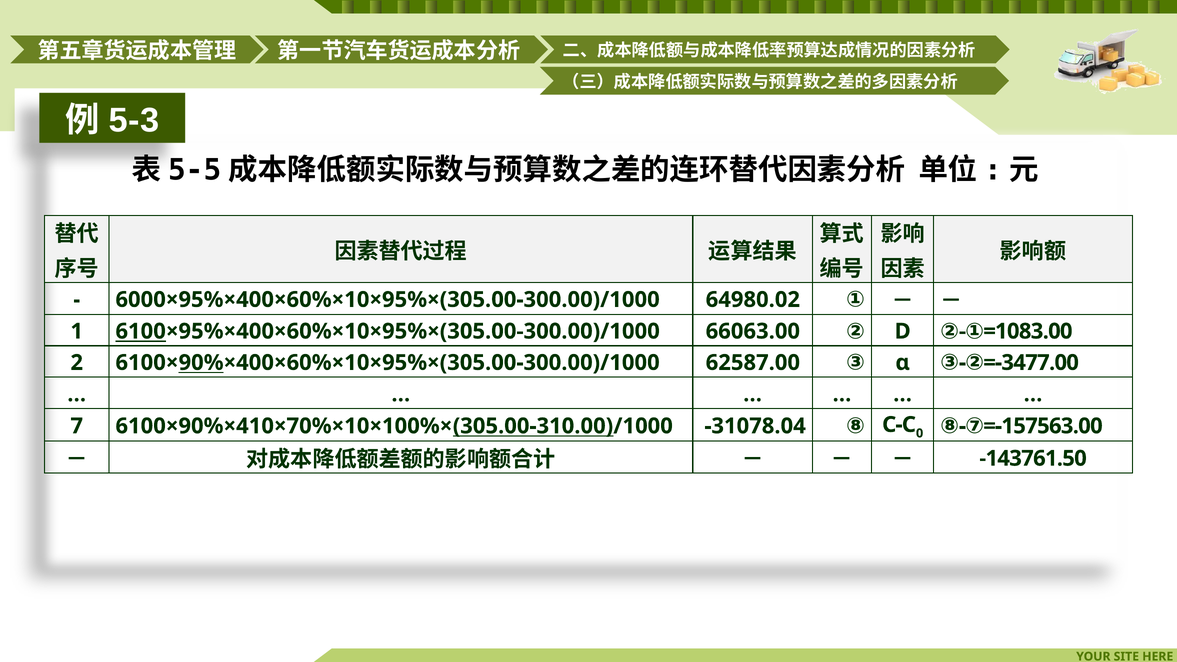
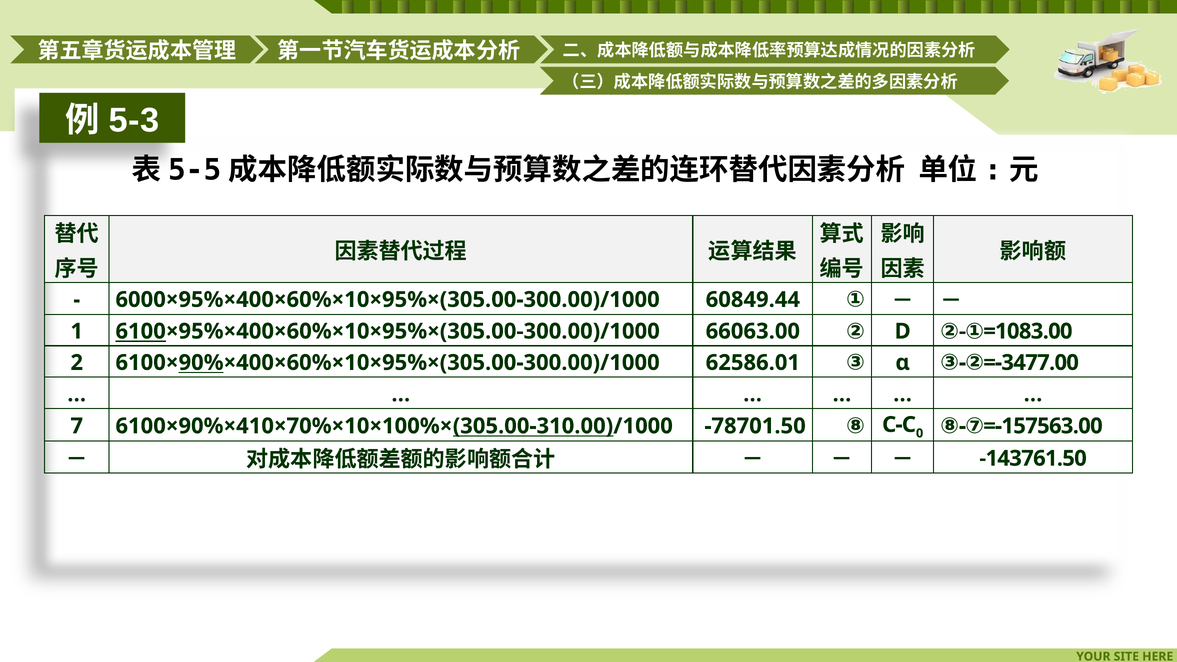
64980.02: 64980.02 -> 60849.44
62587.00: 62587.00 -> 62586.01
-31078.04: -31078.04 -> -78701.50
